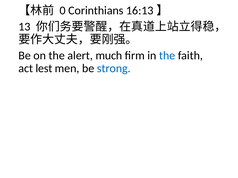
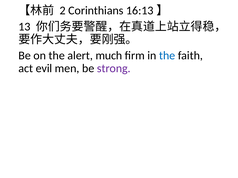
0: 0 -> 2
lest: lest -> evil
strong colour: blue -> purple
